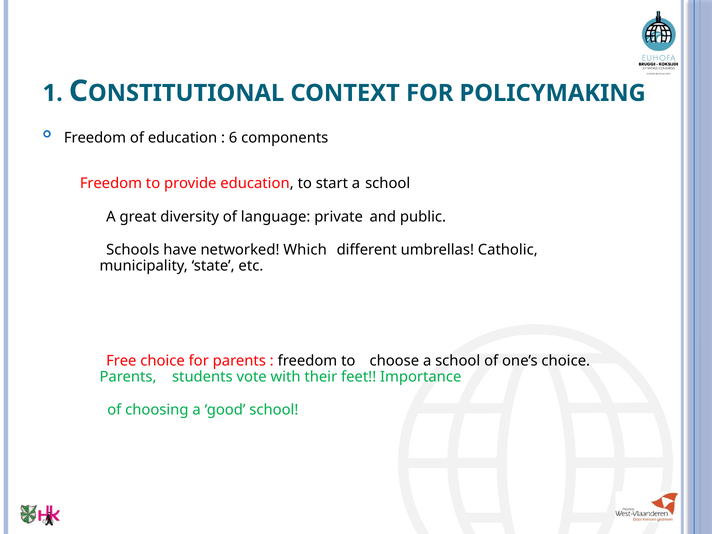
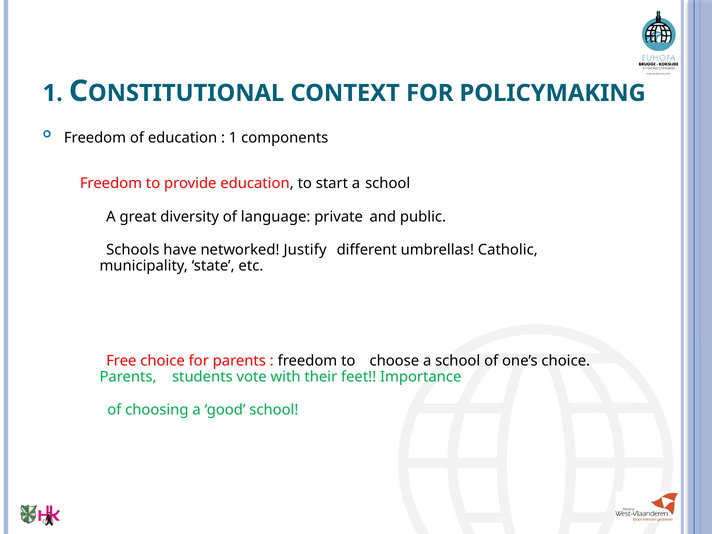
6 at (233, 138): 6 -> 1
Which: Which -> Justify
